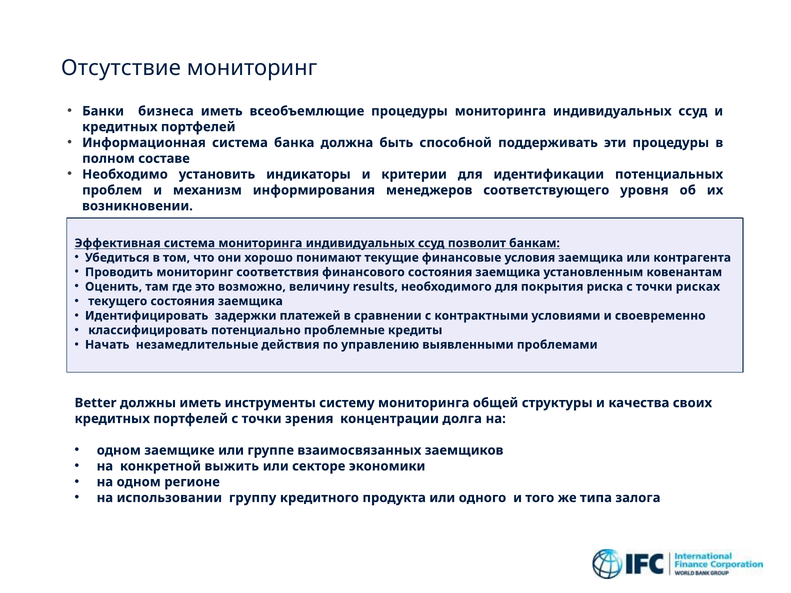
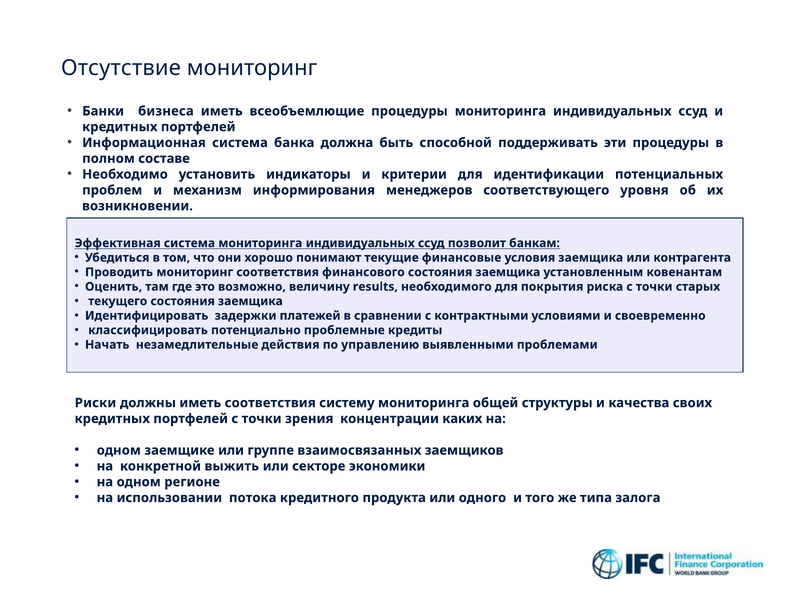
рисках: рисках -> старых
Better: Better -> Риски
иметь инструменты: инструменты -> соответствия
долга: долга -> каких
группу: группу -> потока
